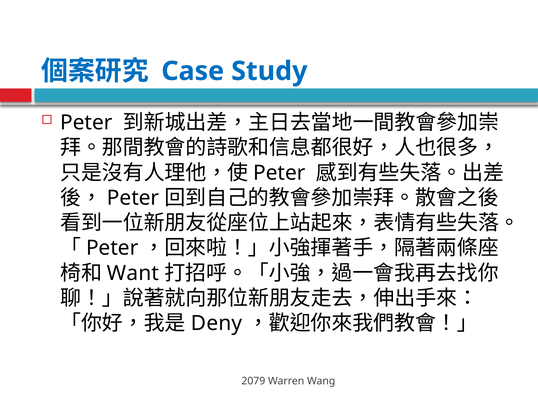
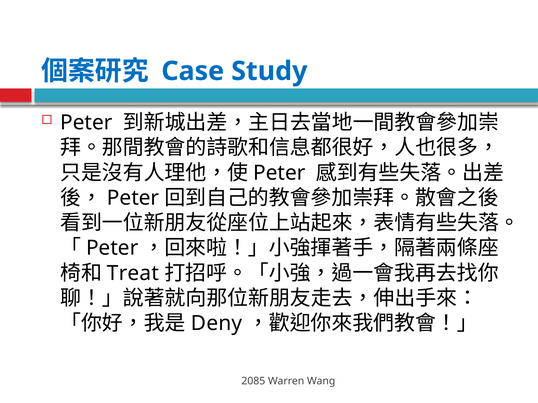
Want: Want -> Treat
2079: 2079 -> 2085
